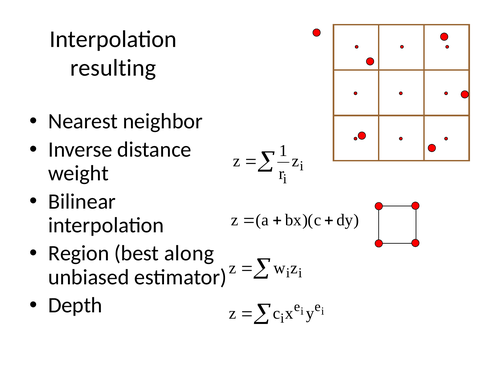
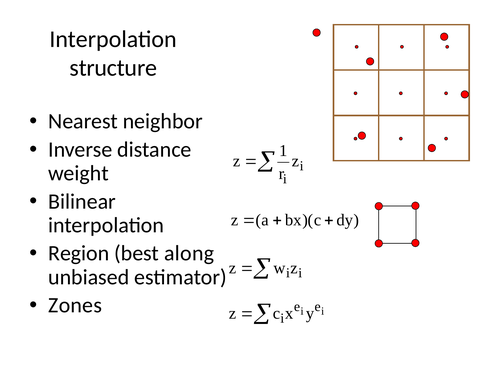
resulting: resulting -> structure
Depth: Depth -> Zones
